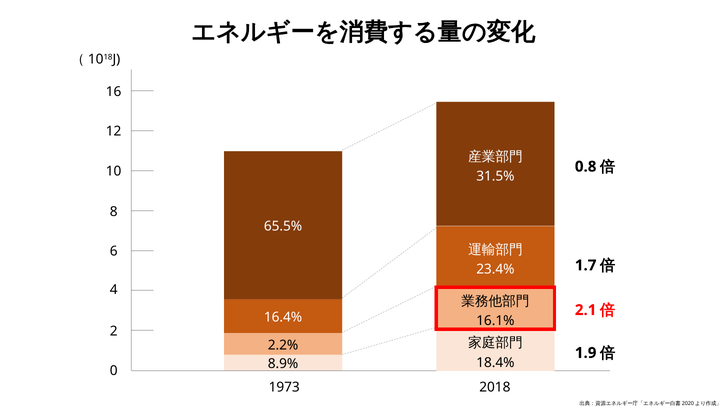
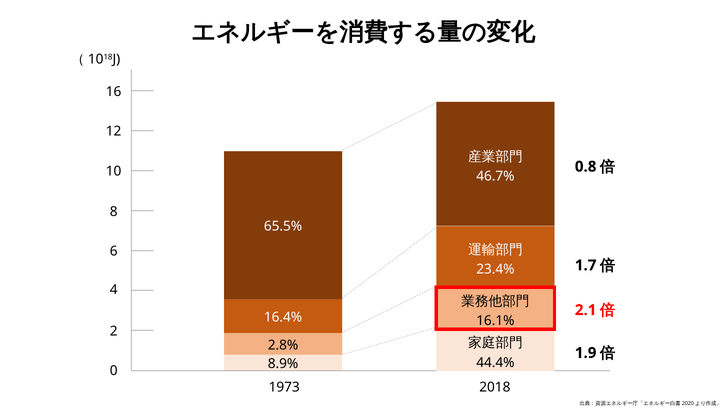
31.5%: 31.5% -> 46.7%
2.2%: 2.2% -> 2.8%
18.4%: 18.4% -> 44.4%
